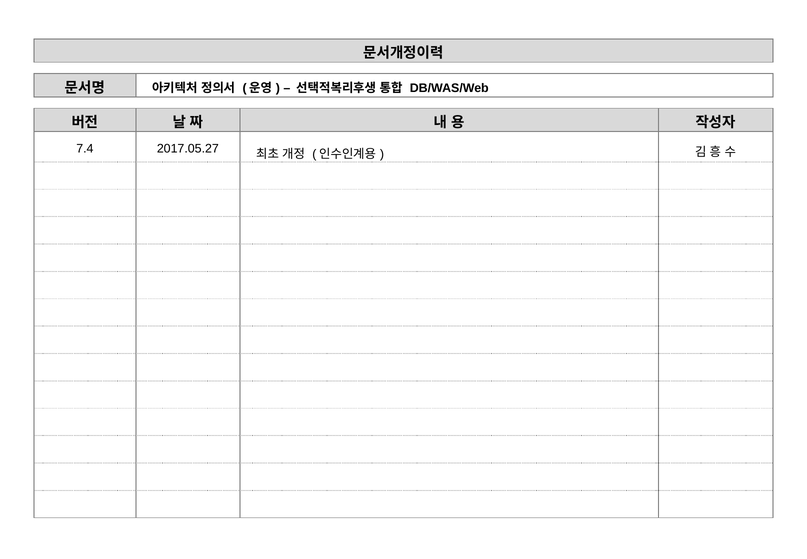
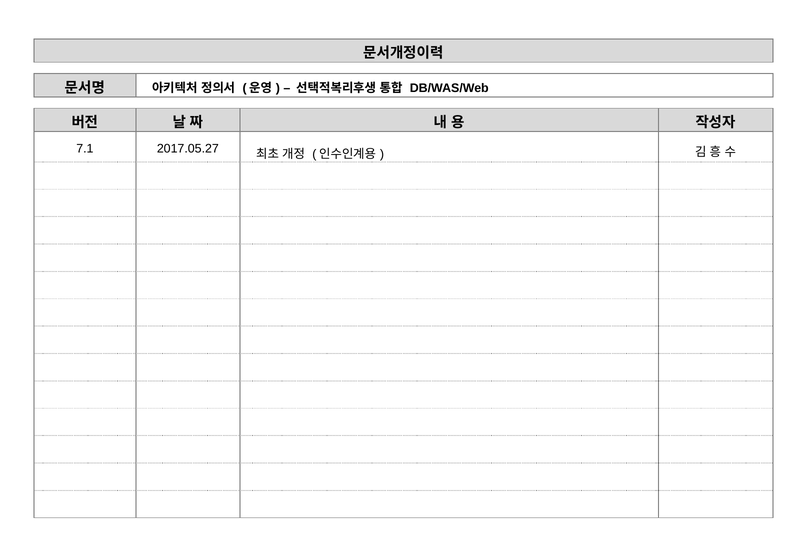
7.4: 7.4 -> 7.1
